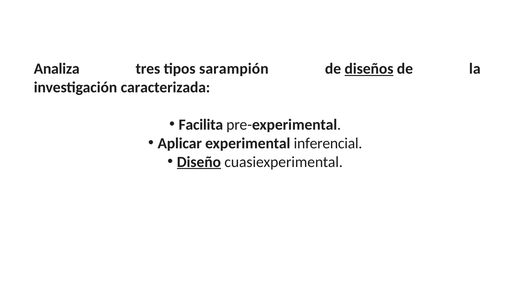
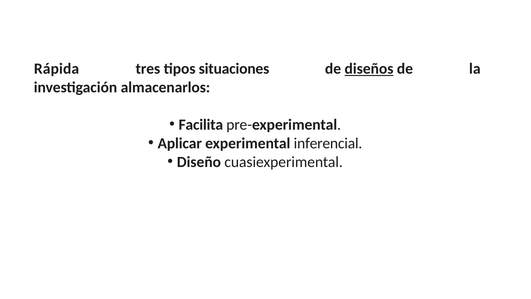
Analiza: Analiza -> Rápida
sarampión: sarampión -> situaciones
caracterizada: caracterizada -> almacenarlos
Diseño underline: present -> none
